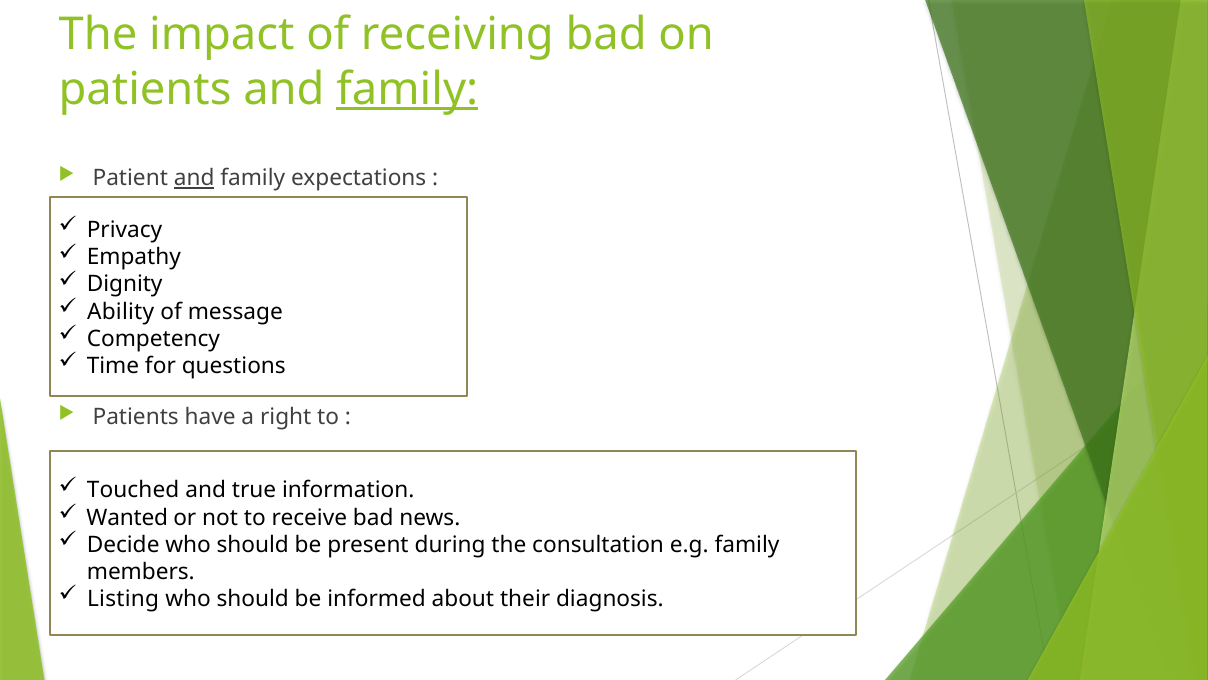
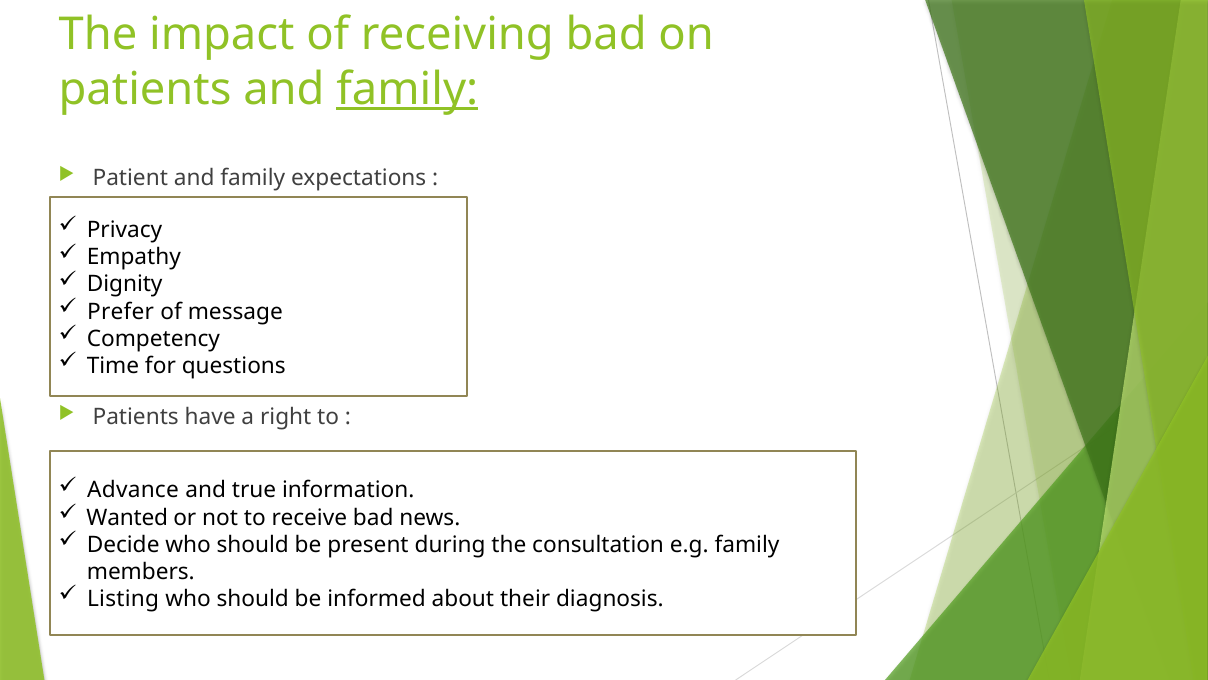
and at (194, 178) underline: present -> none
Ability: Ability -> Prefer
Touched: Touched -> Advance
